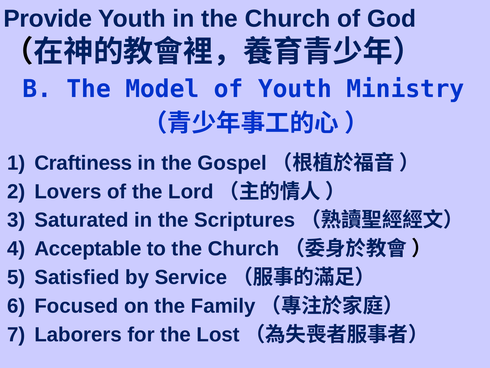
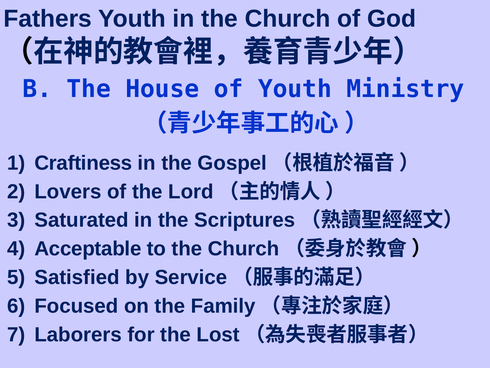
Provide: Provide -> Fathers
Model: Model -> House
